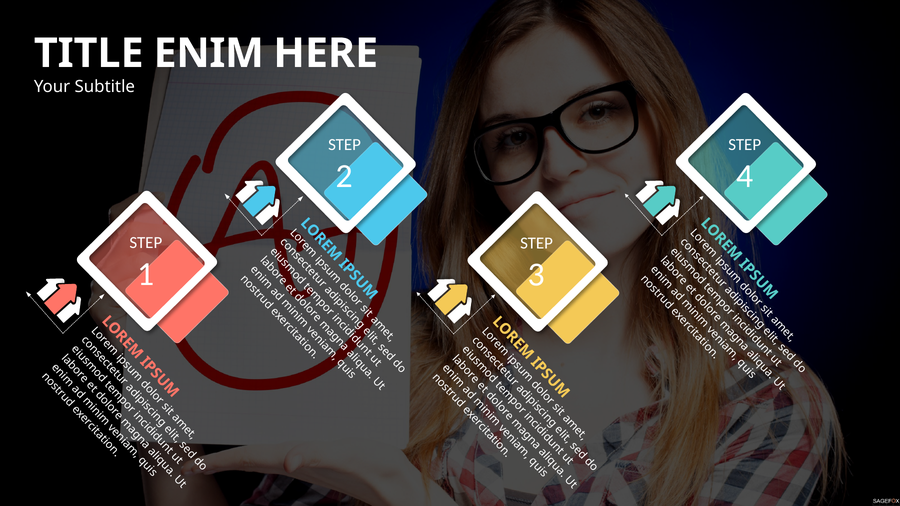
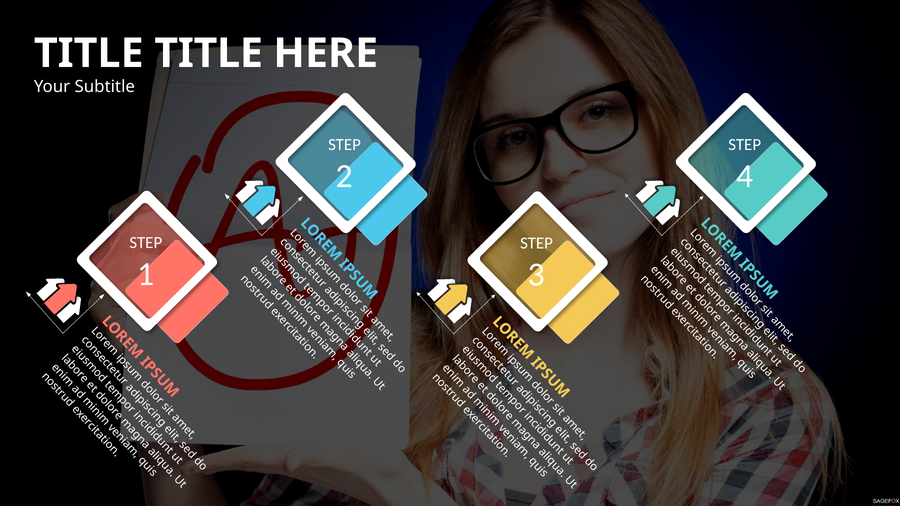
ENIM at (209, 53): ENIM -> TITLE
